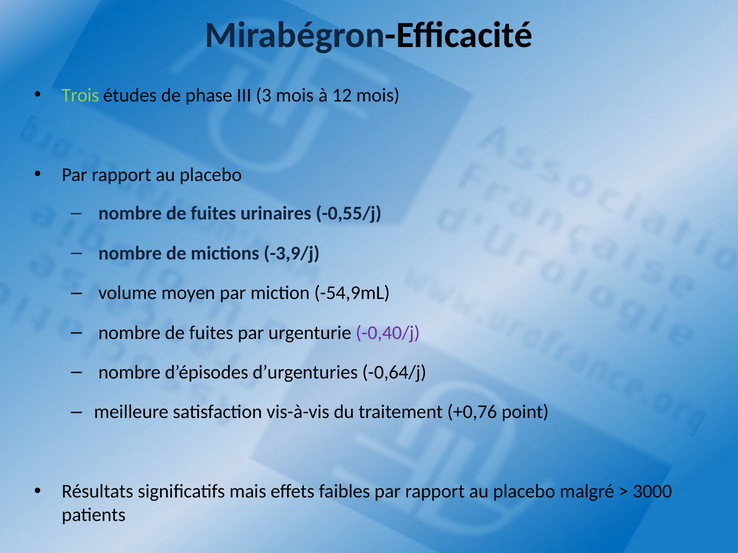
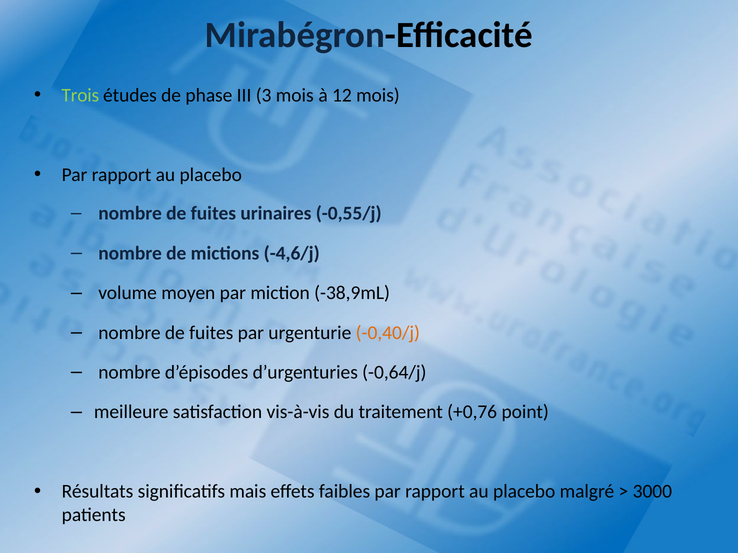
-3,9/j: -3,9/j -> -4,6/j
-54,9mL: -54,9mL -> -38,9mL
-0,40/j colour: purple -> orange
